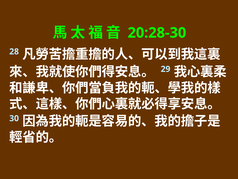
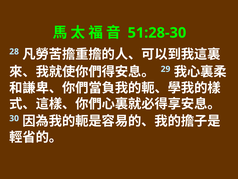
20:28-30: 20:28-30 -> 51:28-30
